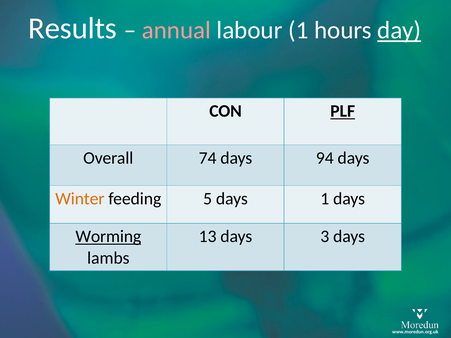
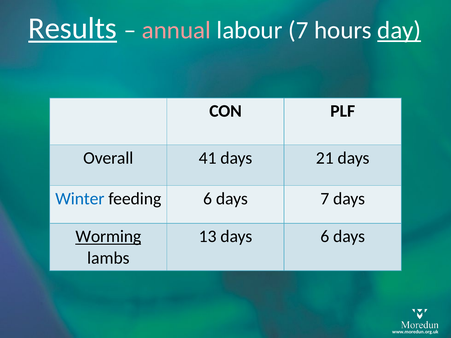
Results underline: none -> present
labour 1: 1 -> 7
PLF underline: present -> none
74: 74 -> 41
94: 94 -> 21
Winter colour: orange -> blue
feeding 5: 5 -> 6
days 1: 1 -> 7
days 3: 3 -> 6
